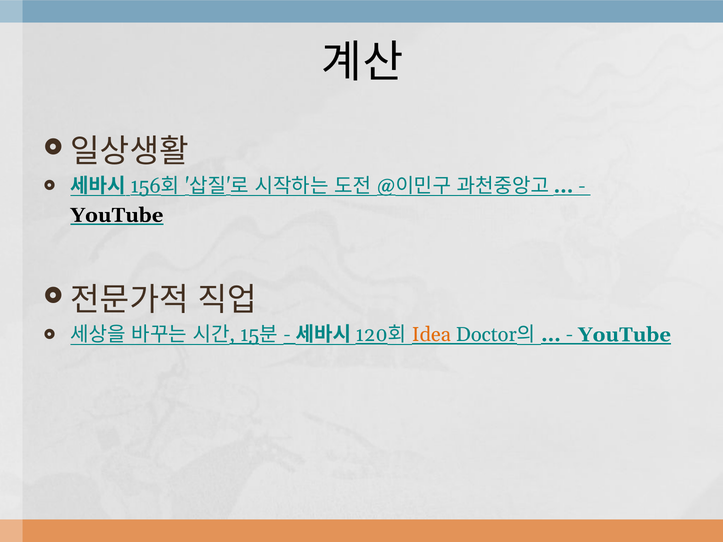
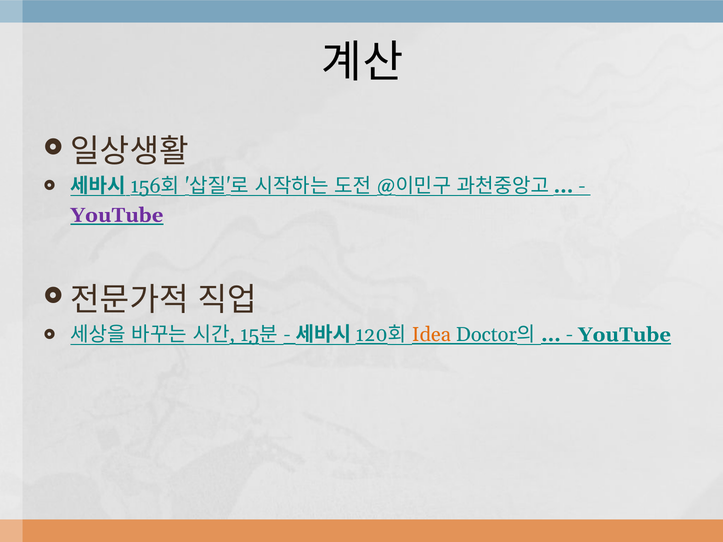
YouTube at (117, 215) colour: black -> purple
